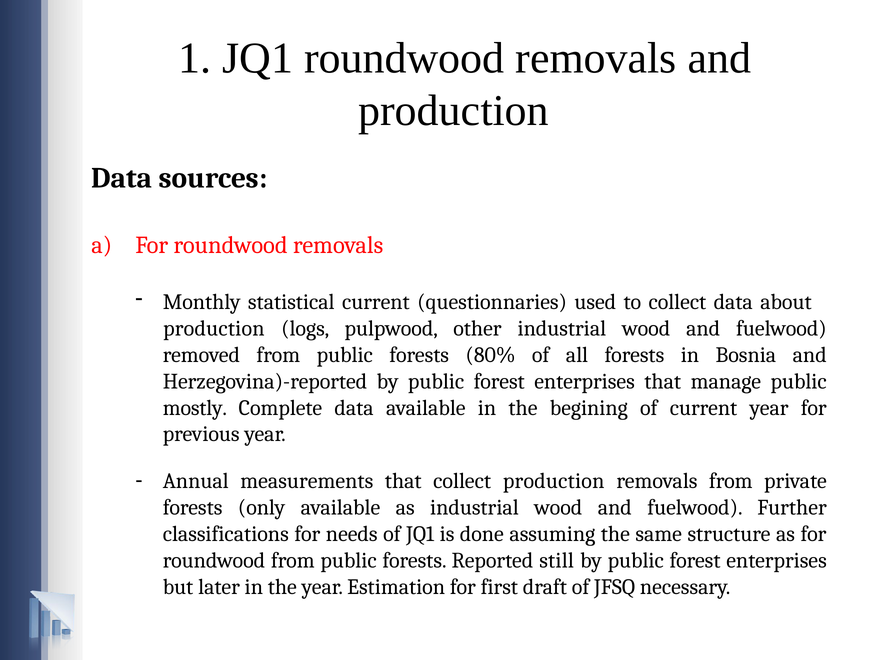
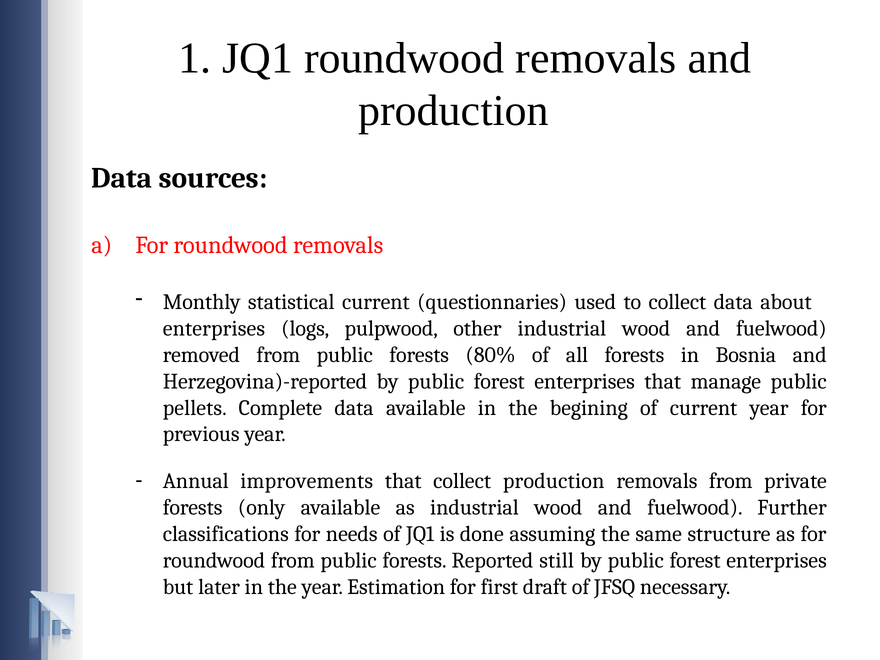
production at (214, 329): production -> enterprises
mostly: mostly -> pellets
measurements: measurements -> improvements
